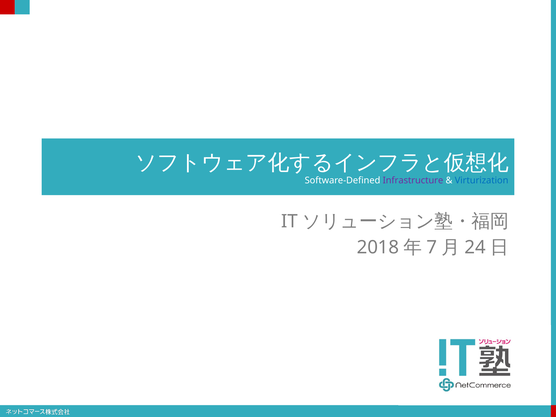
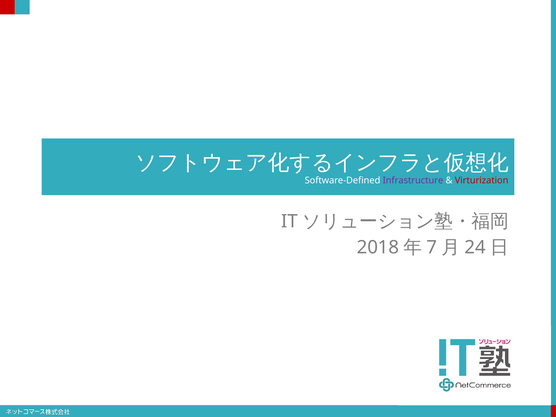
Virturization colour: blue -> red
